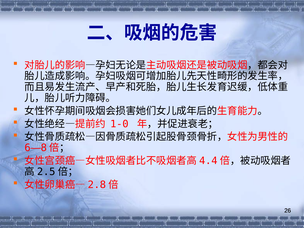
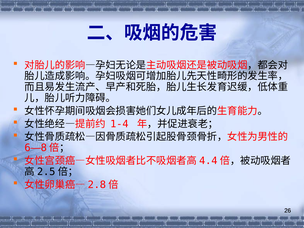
1-0: 1-0 -> 1-4
